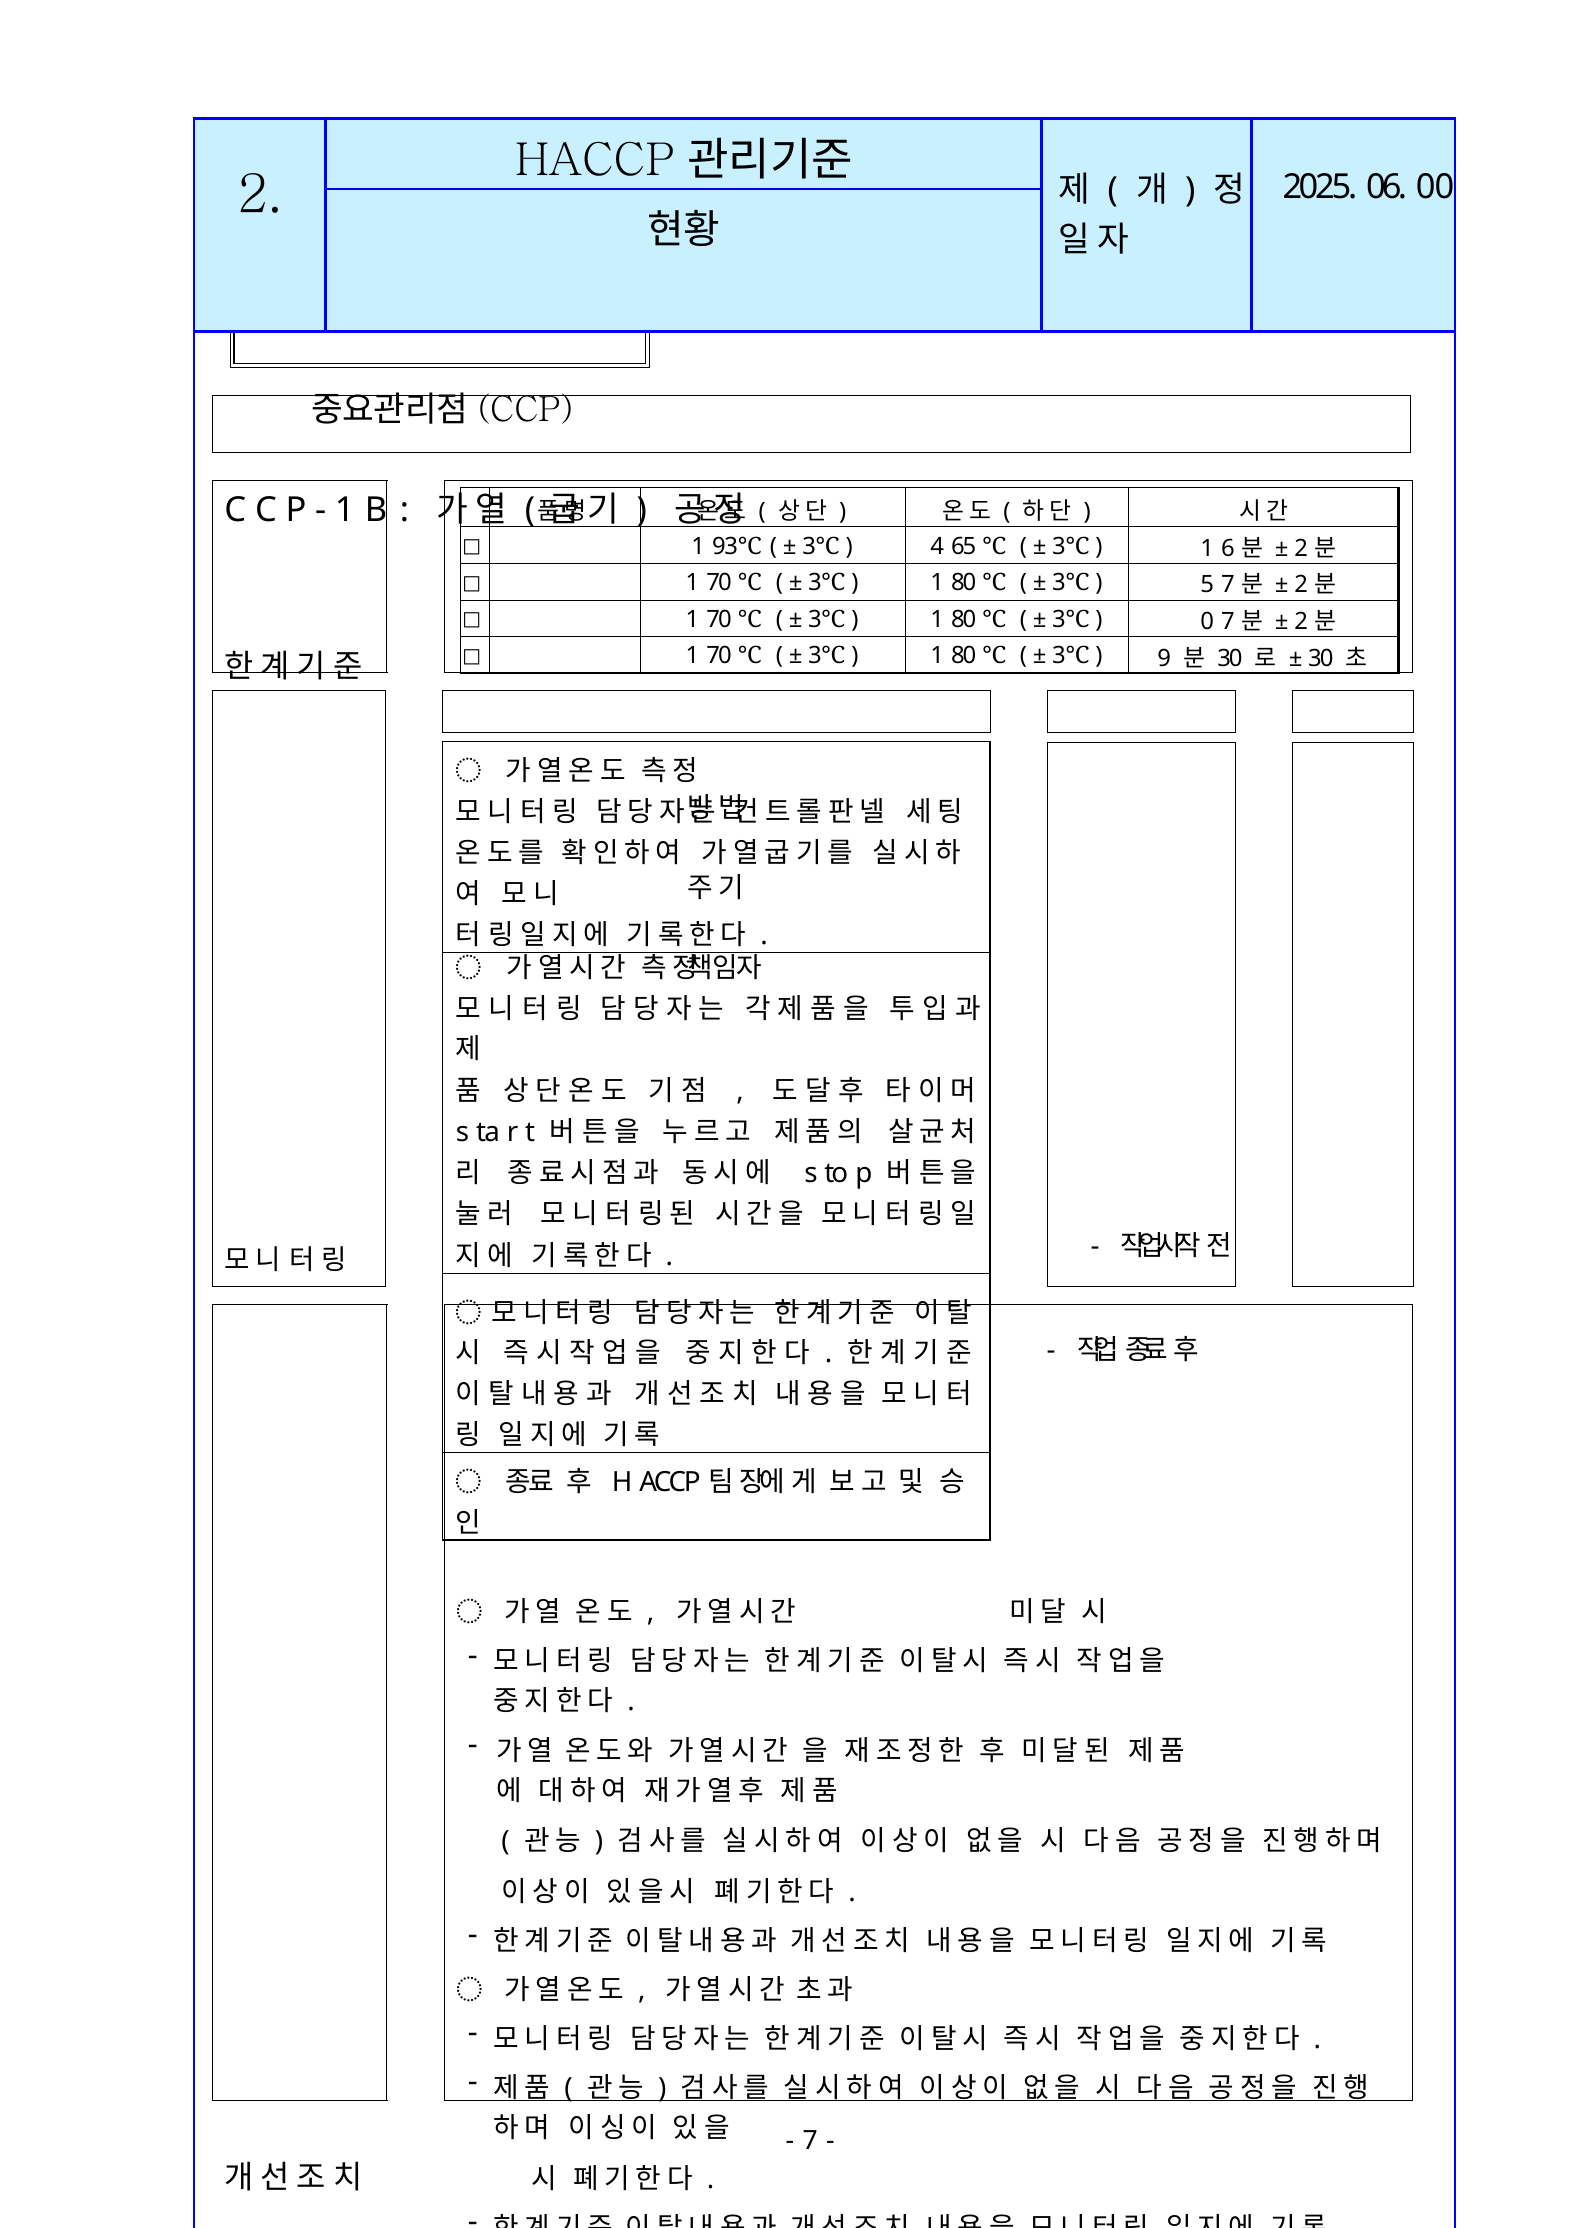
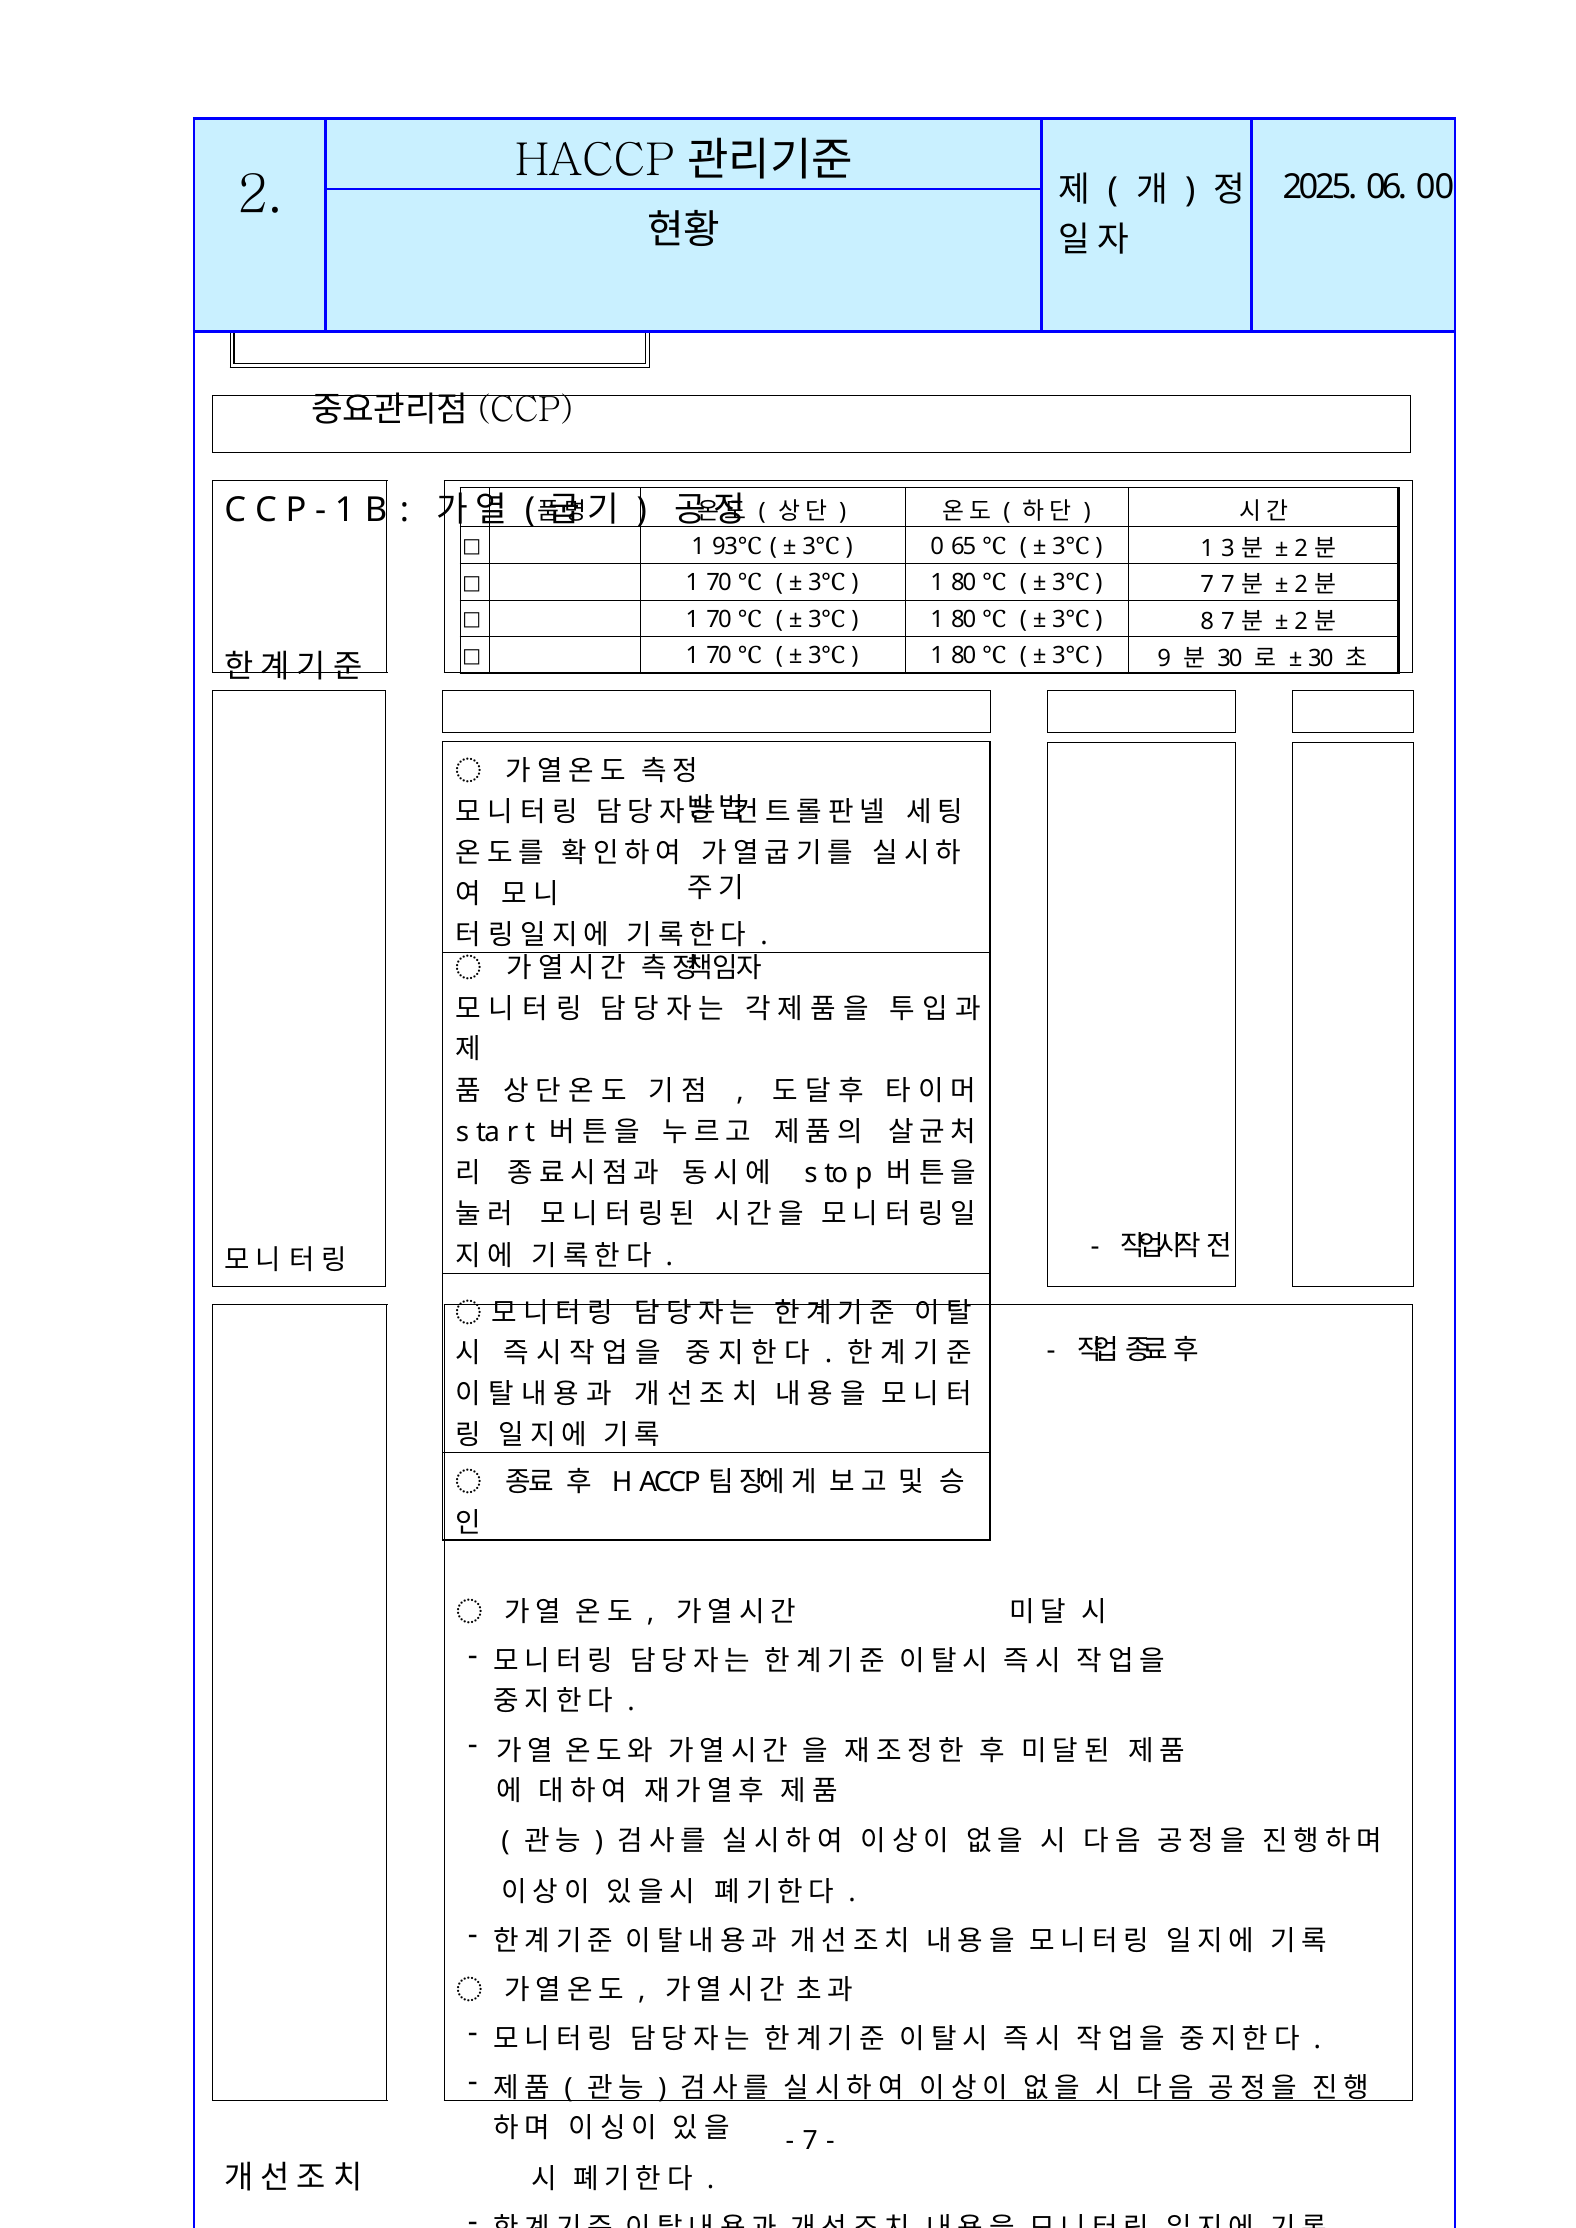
4: 4 -> 0
6: 6 -> 3
5 at (1207, 585): 5 -> 7
0: 0 -> 8
